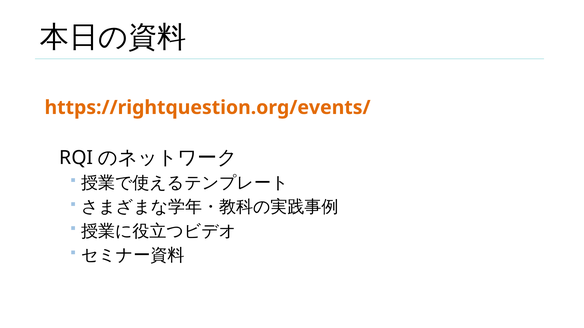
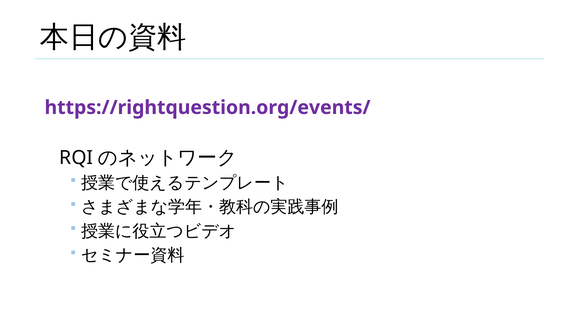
https://rightquestion.org/events/ colour: orange -> purple
